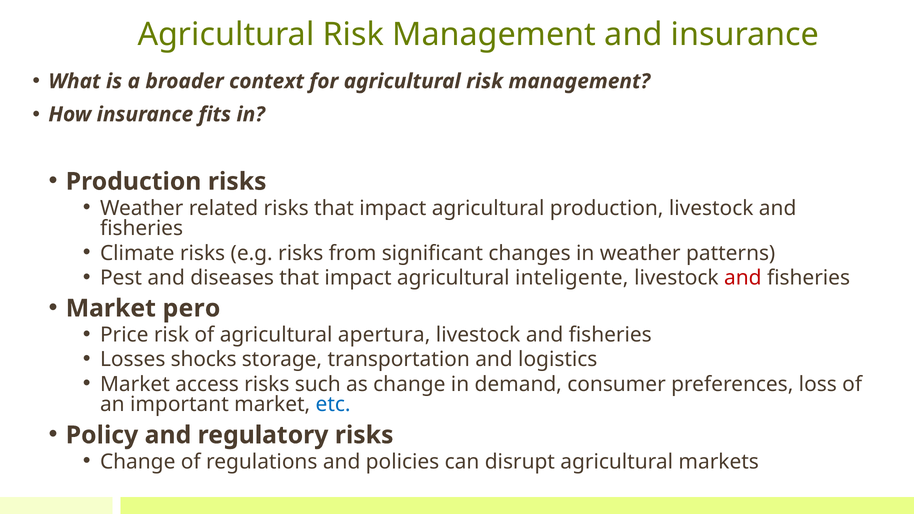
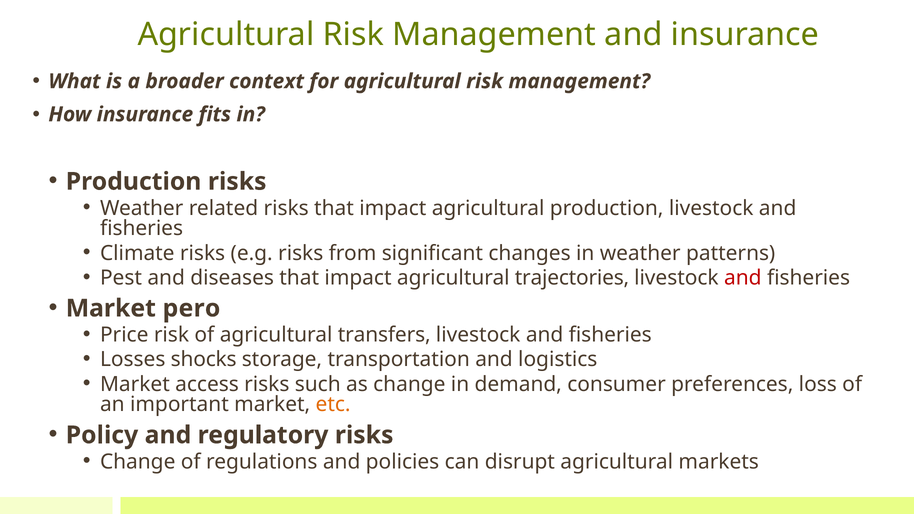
inteligente: inteligente -> trajectories
apertura: apertura -> transfers
etc colour: blue -> orange
